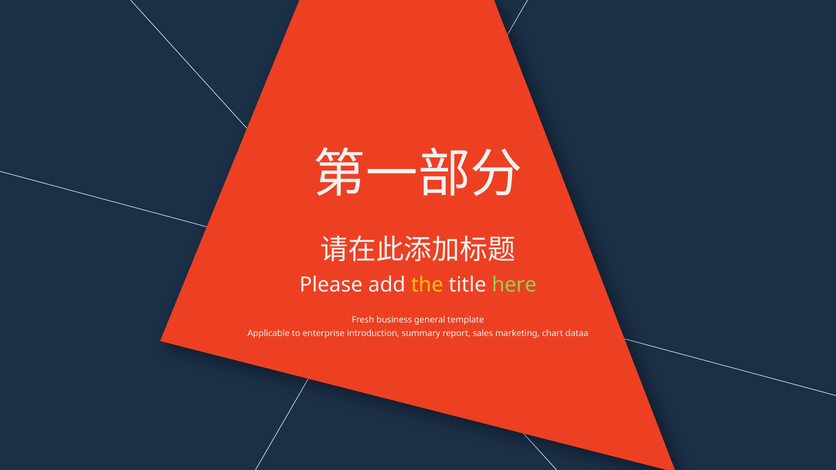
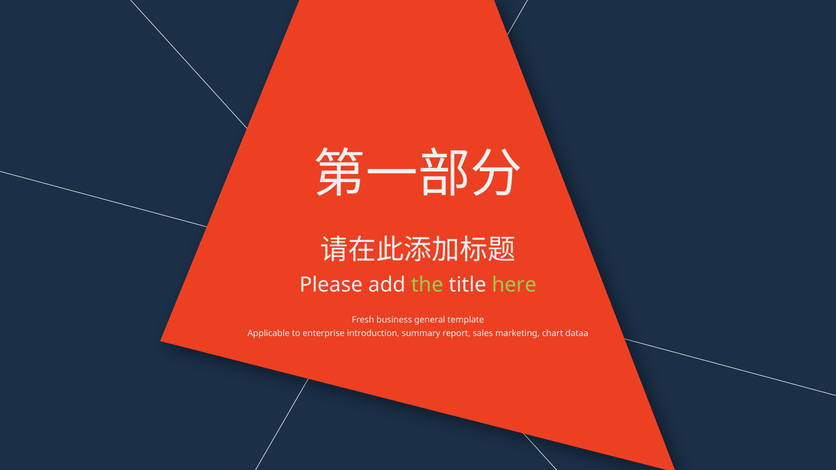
the colour: yellow -> light green
